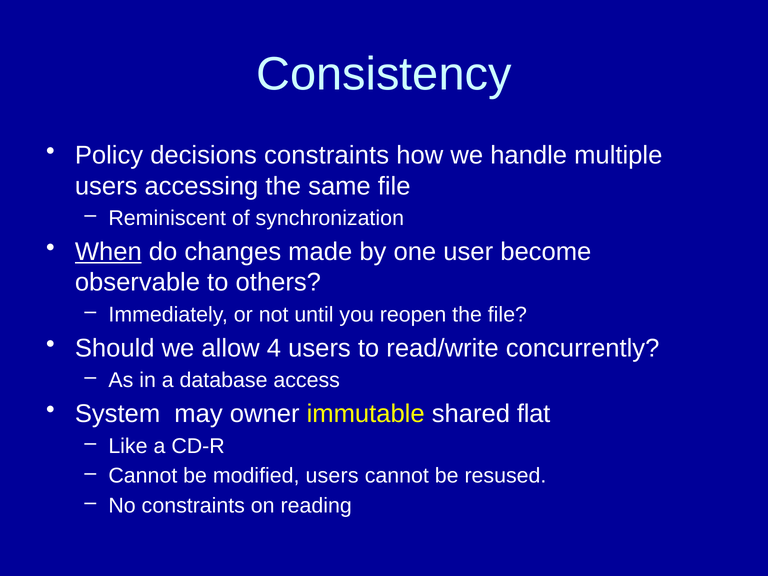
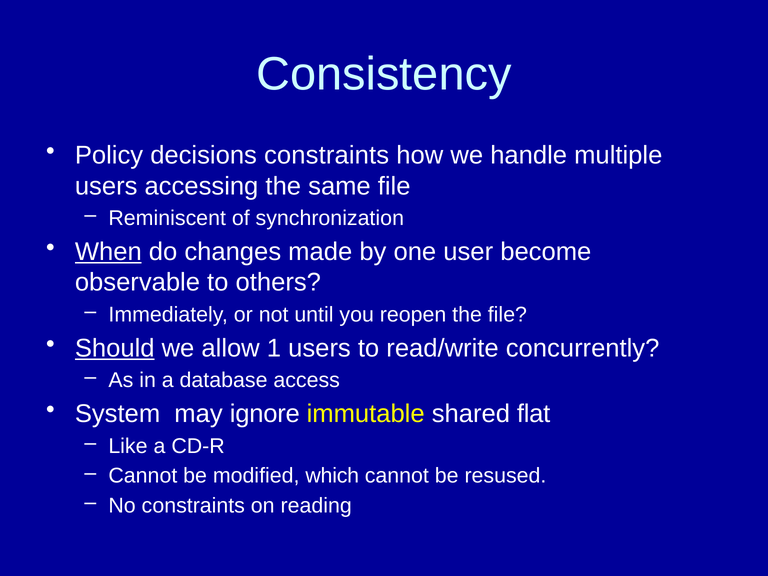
Should underline: none -> present
4: 4 -> 1
owner: owner -> ignore
modified users: users -> which
